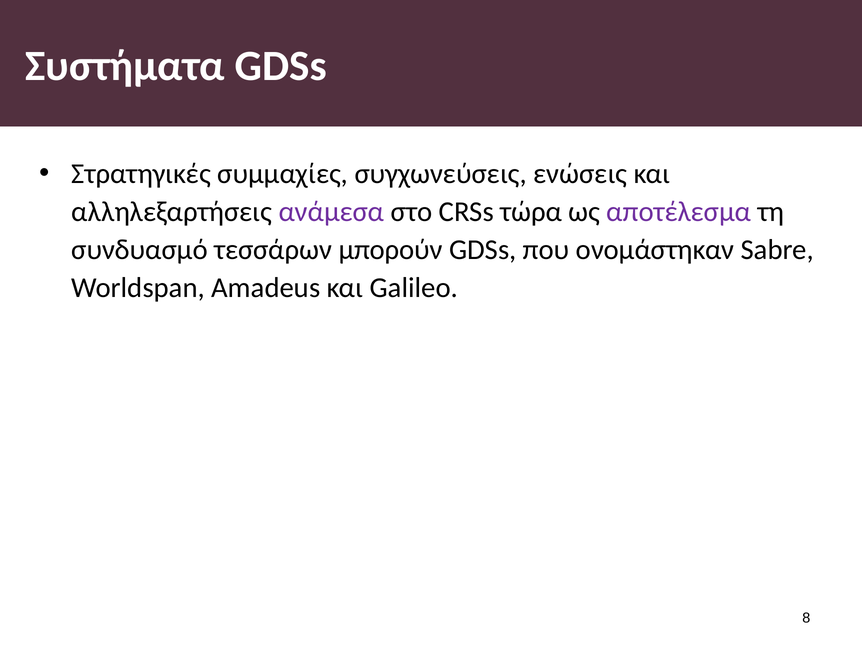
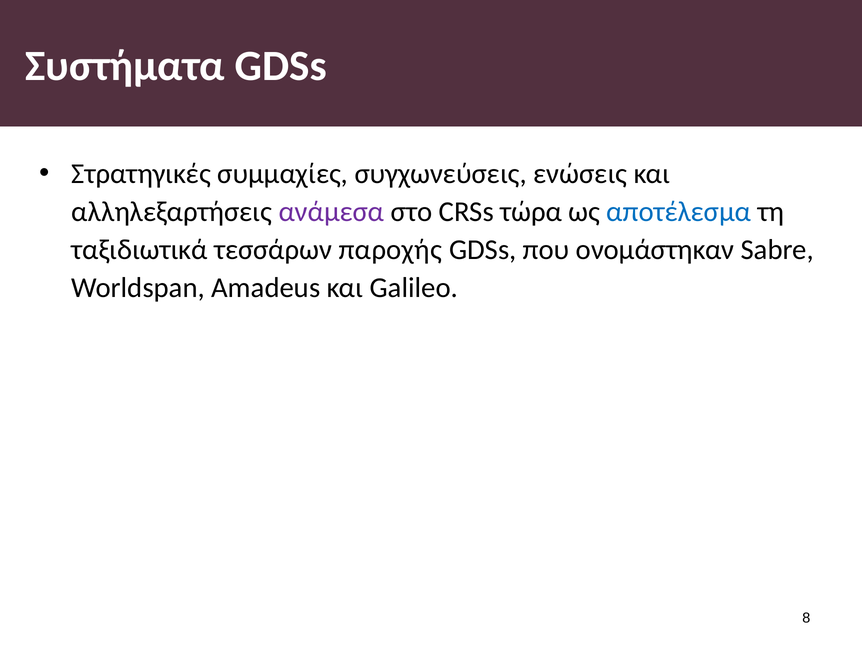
αποτέλεσμα colour: purple -> blue
συνδυασμό: συνδυασμό -> ταξιδιωτικά
μπορούν: μπορούν -> παροχής
